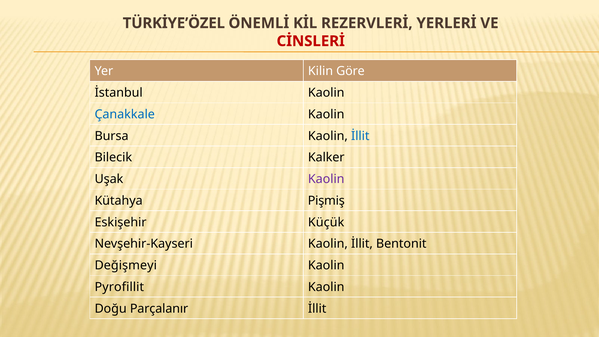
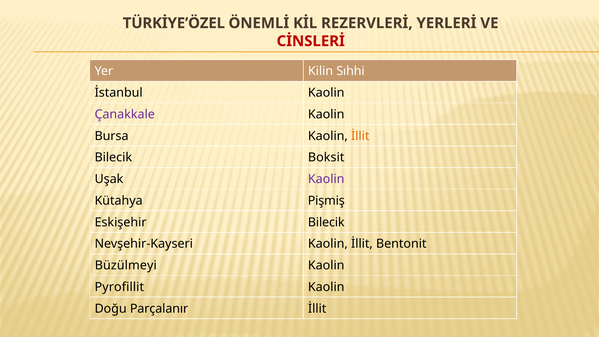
Göre: Göre -> Sıhhi
Çanakkale colour: blue -> purple
İllit at (360, 136) colour: blue -> orange
Kalker: Kalker -> Boksit
Eskişehir Küçük: Küçük -> Bilecik
Değişmeyi: Değişmeyi -> Büzülmeyi
